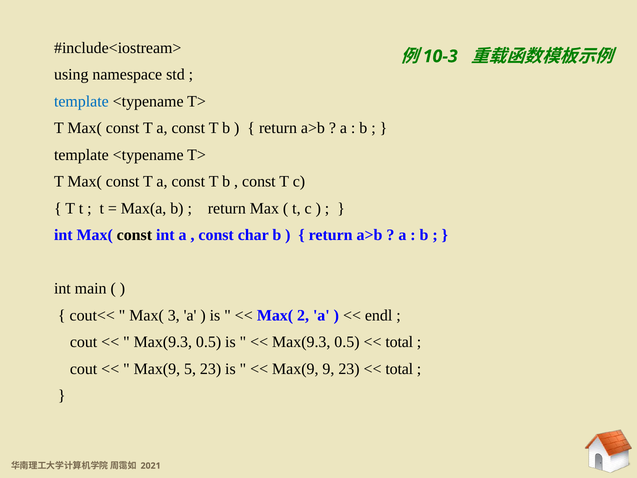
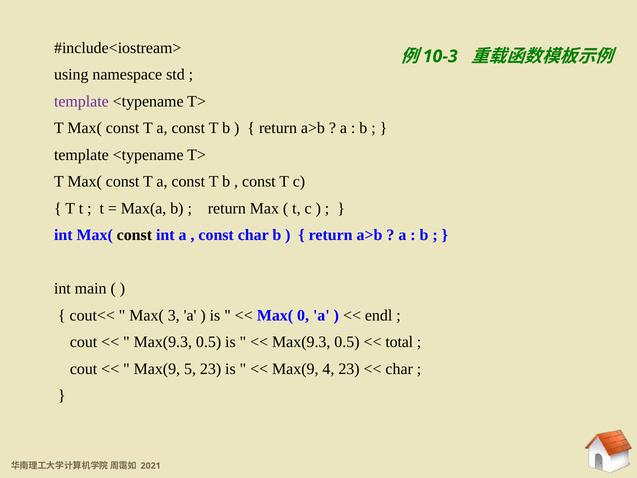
template at (81, 101) colour: blue -> purple
2: 2 -> 0
9: 9 -> 4
total at (399, 369): total -> char
